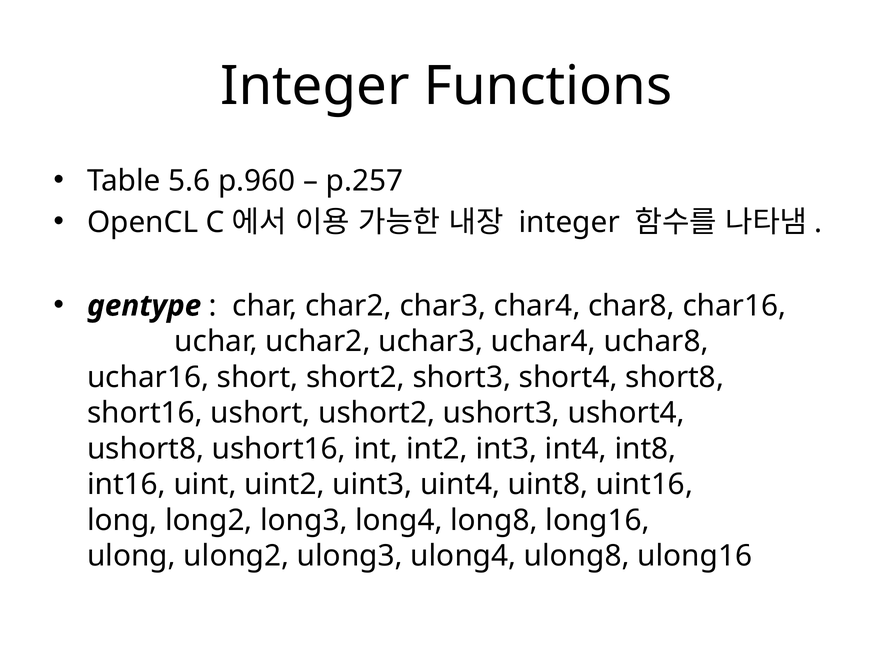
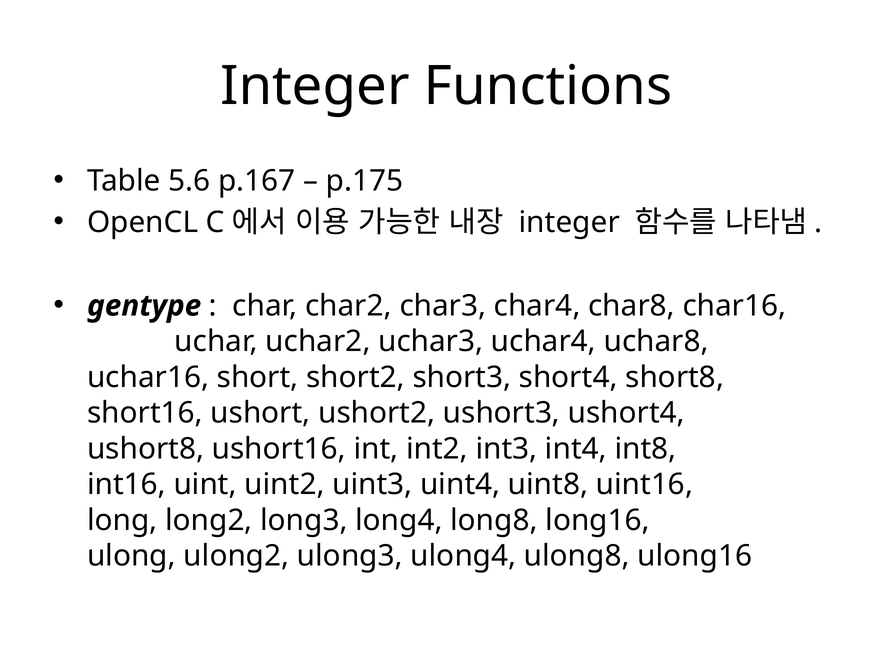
p.960: p.960 -> p.167
p.257: p.257 -> p.175
